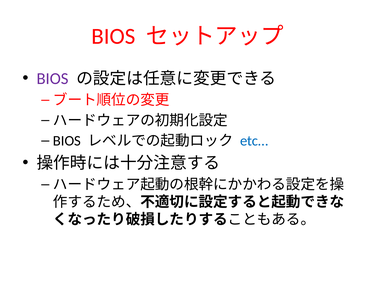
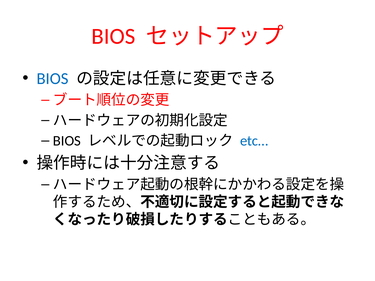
BIOS at (53, 79) colour: purple -> blue
